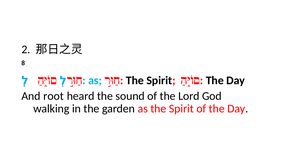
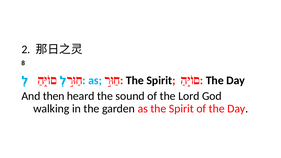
root: root -> then
